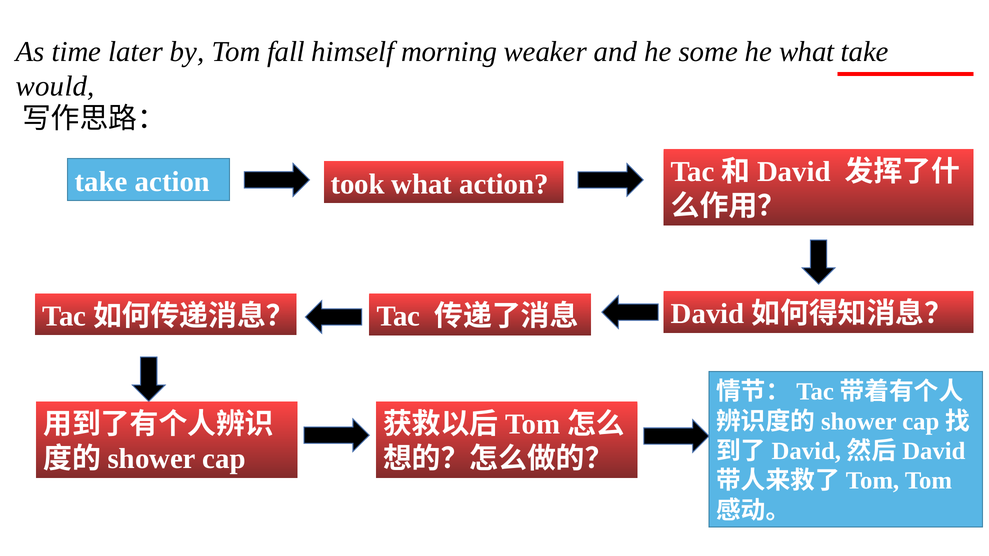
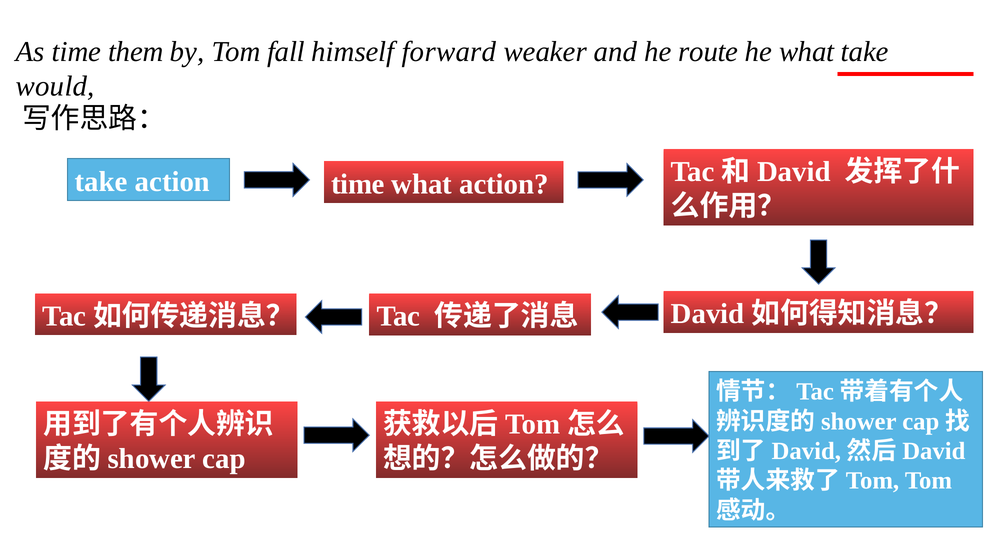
later: later -> them
morning: morning -> forward
some: some -> route
action took: took -> time
